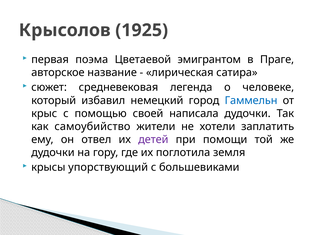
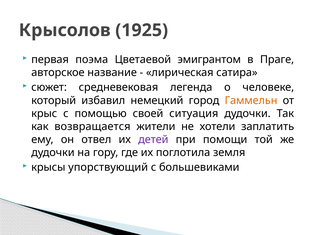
Гаммельн colour: blue -> orange
написала: написала -> ситуация
самоубийство: самоубийство -> возвращается
